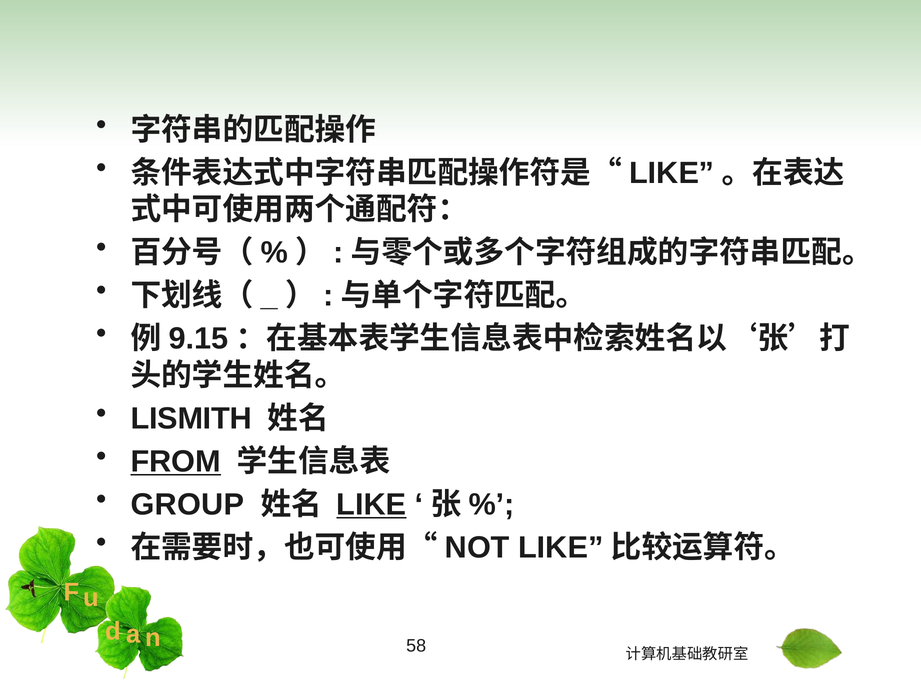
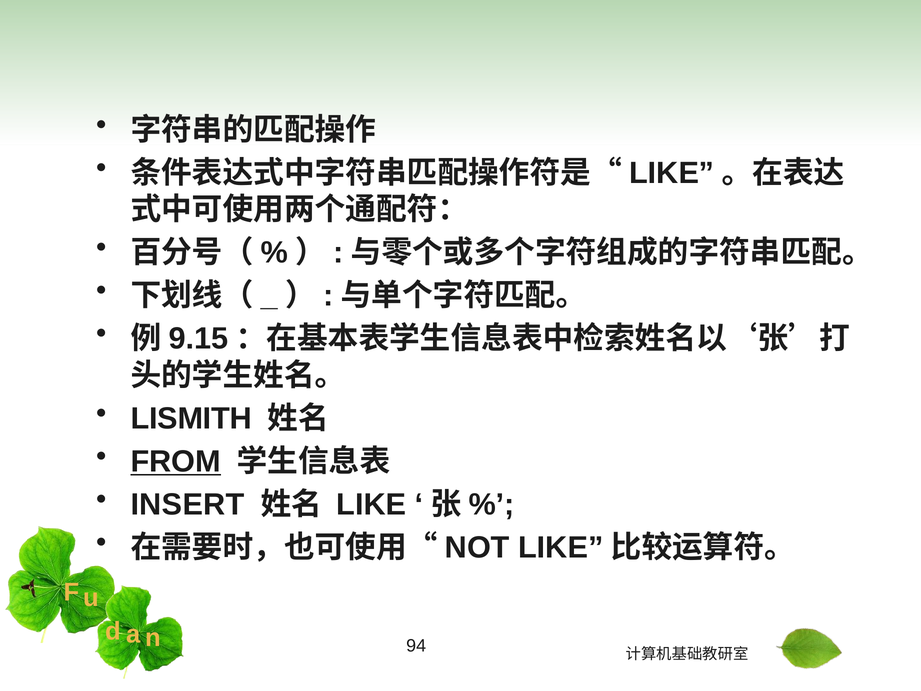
GROUP: GROUP -> INSERT
LIKE underline: present -> none
58: 58 -> 94
